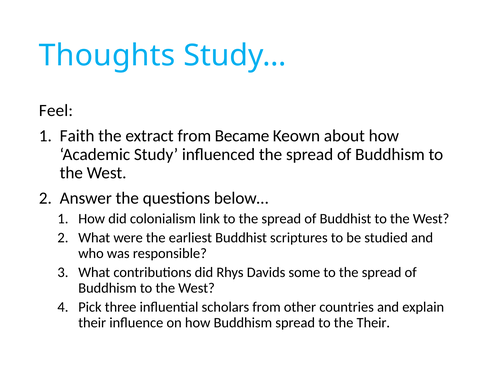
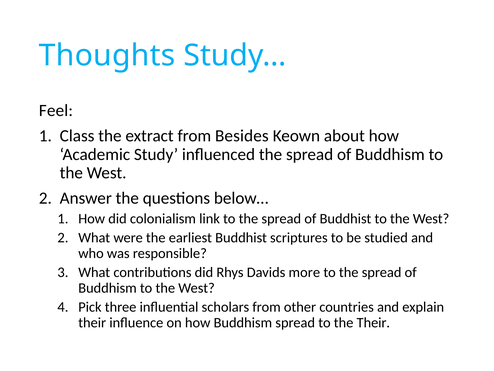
Faith: Faith -> Class
Became: Became -> Besides
some: some -> more
